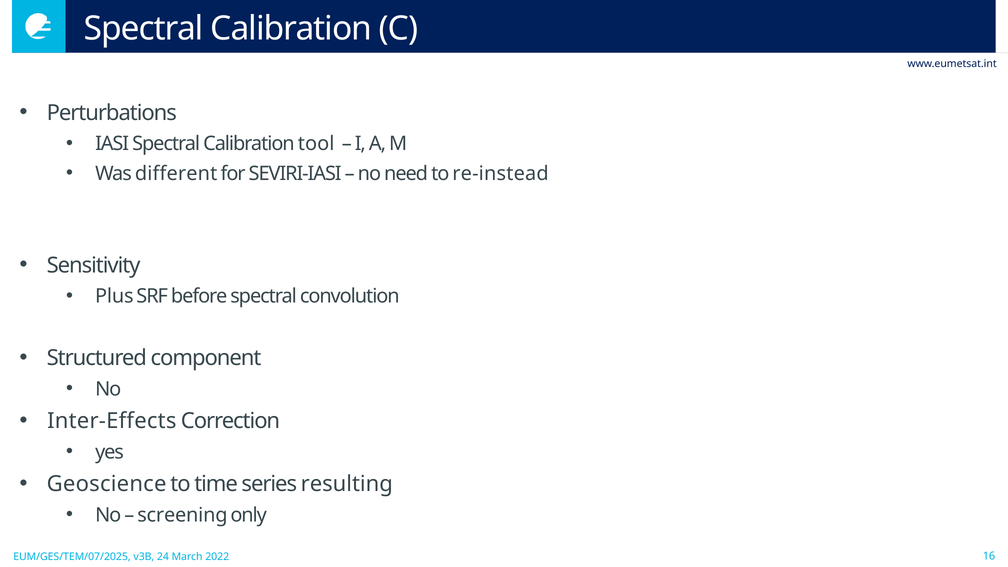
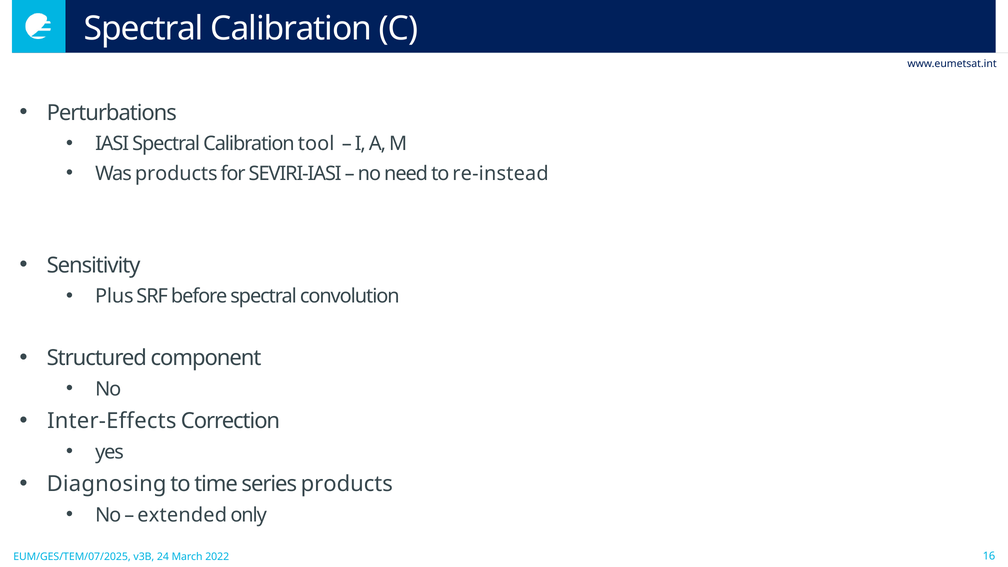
Was different: different -> products
Geoscience: Geoscience -> Diagnosing
series resulting: resulting -> products
screening: screening -> extended
